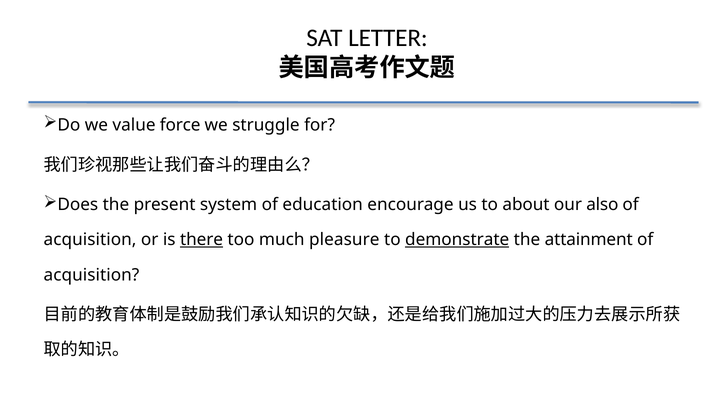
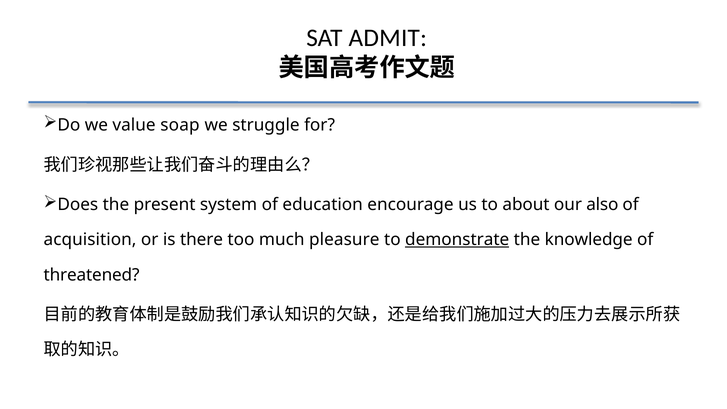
LETTER: LETTER -> ADMIT
force: force -> soap
there underline: present -> none
attainment: attainment -> knowledge
acquisition at (91, 275): acquisition -> threatened
